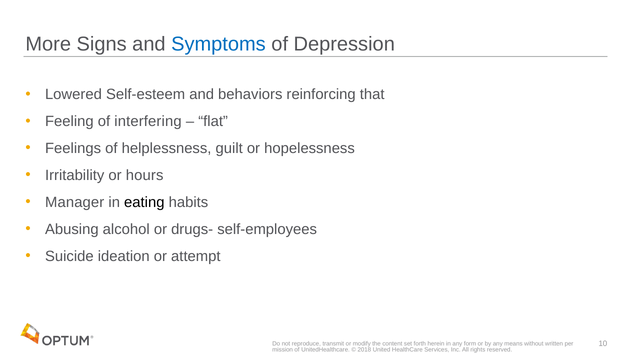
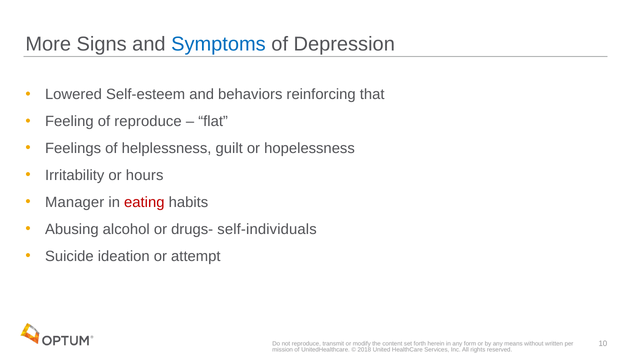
of interfering: interfering -> reproduce
eating colour: black -> red
self-employees: self-employees -> self-individuals
